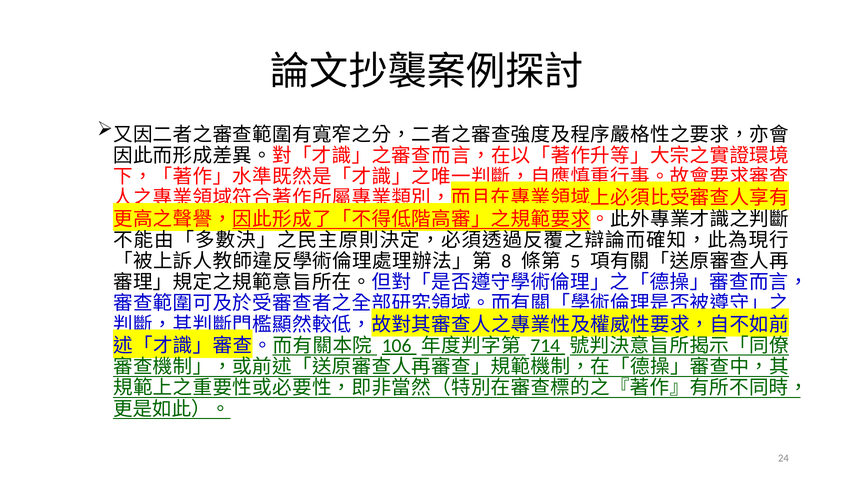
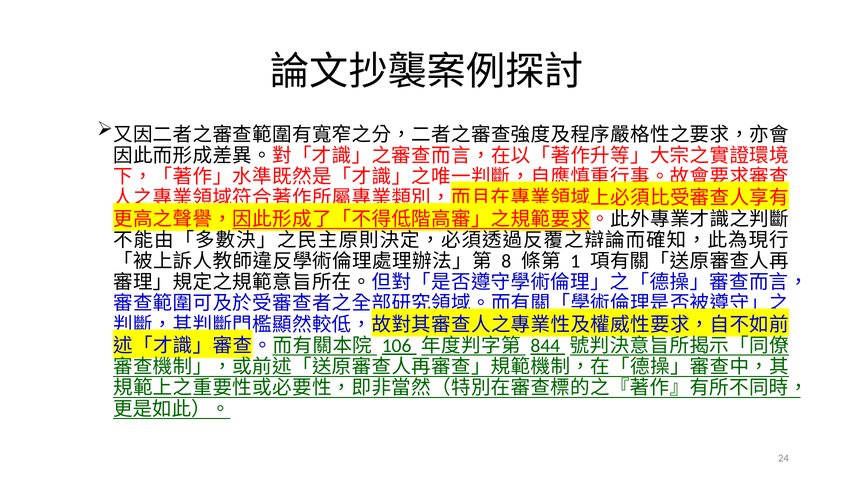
5: 5 -> 1
714: 714 -> 844
